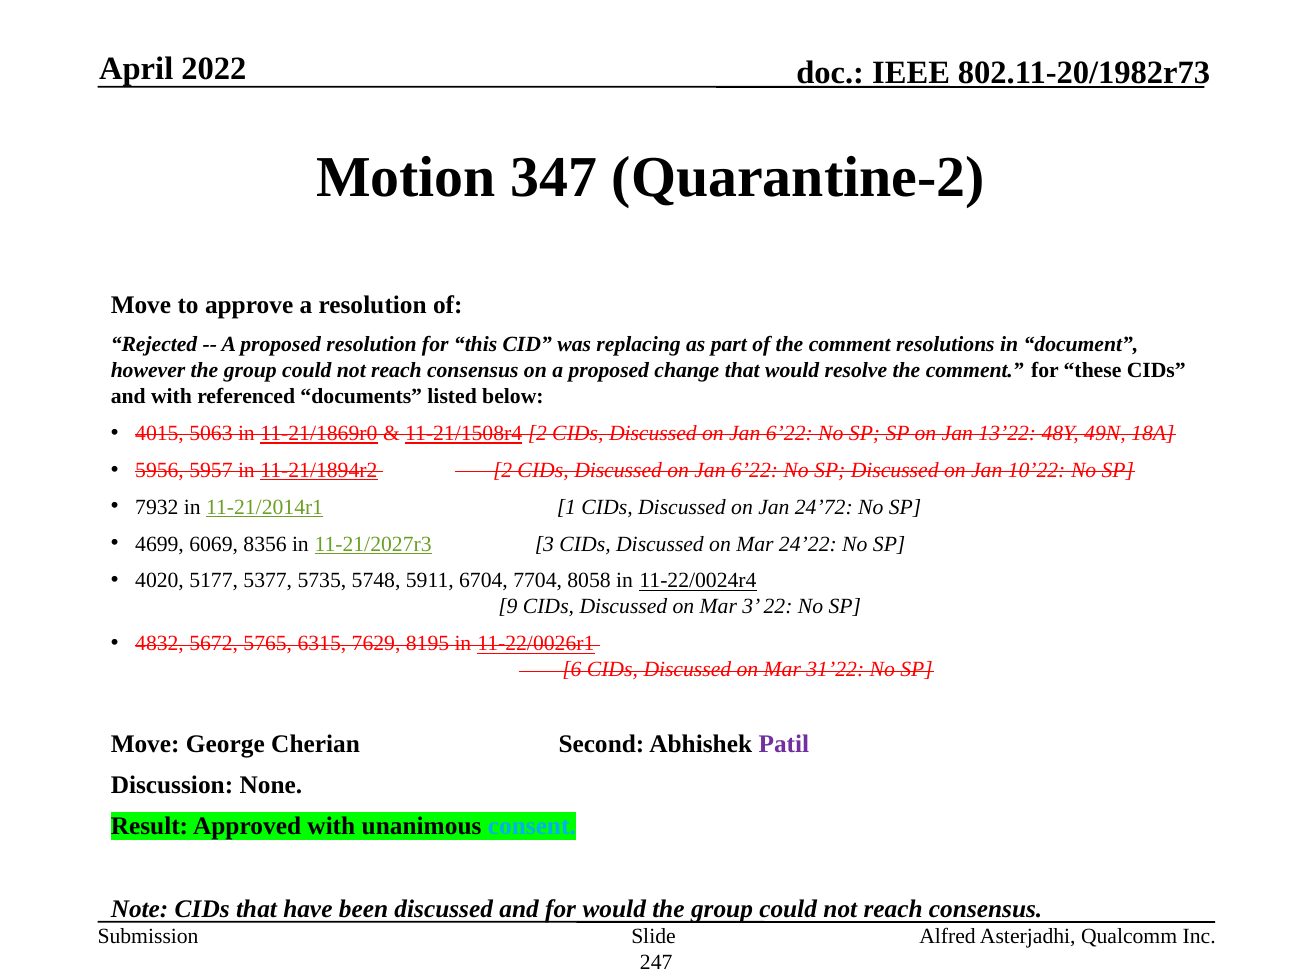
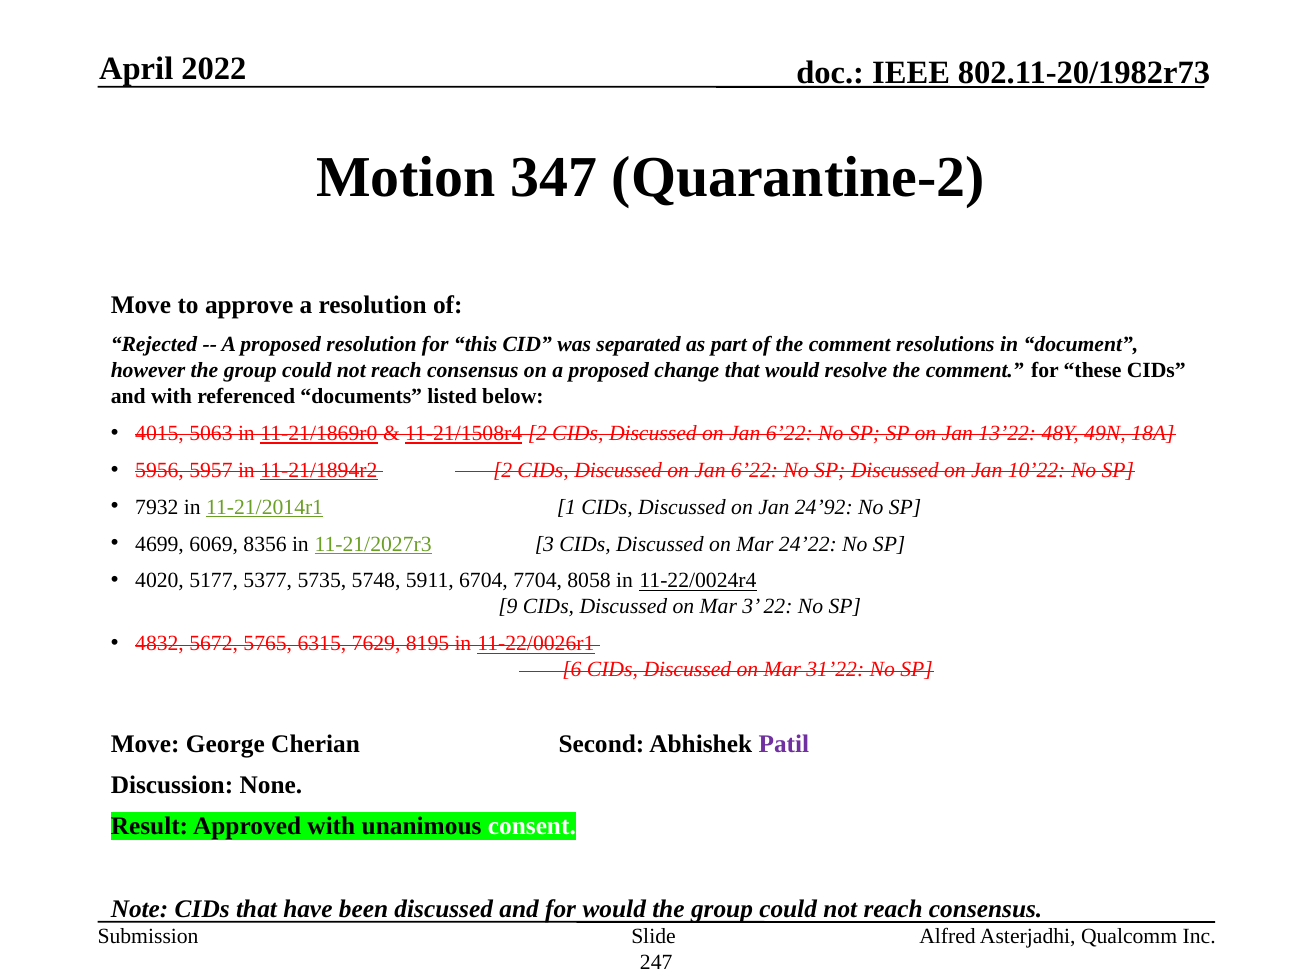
replacing: replacing -> separated
24’72: 24’72 -> 24’92
consent colour: light blue -> white
